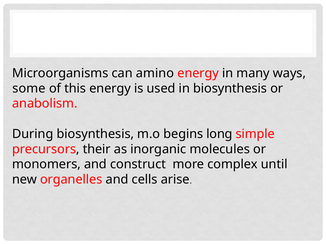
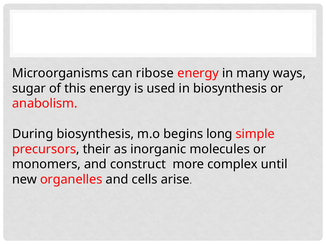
amino: amino -> ribose
some: some -> sugar
